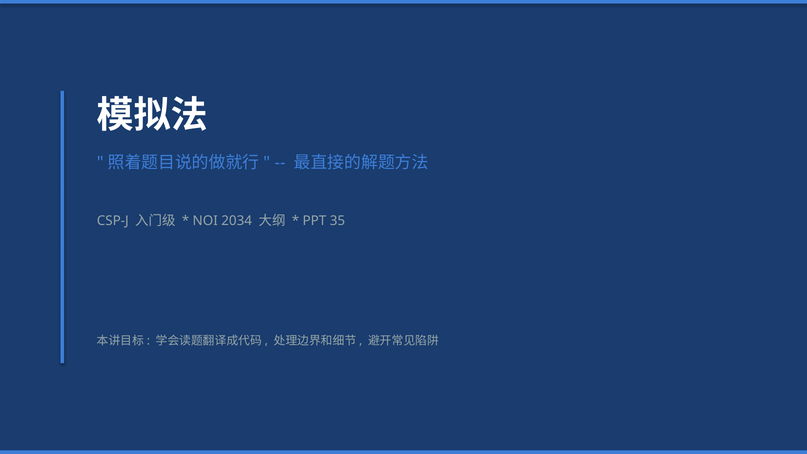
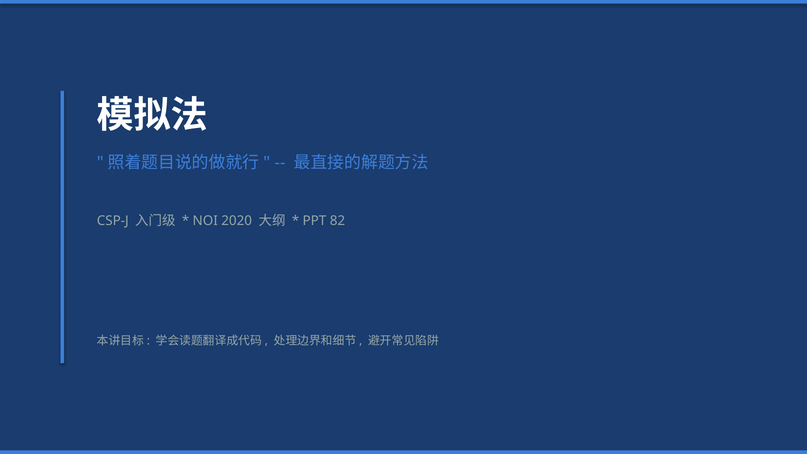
2034: 2034 -> 2020
35: 35 -> 82
